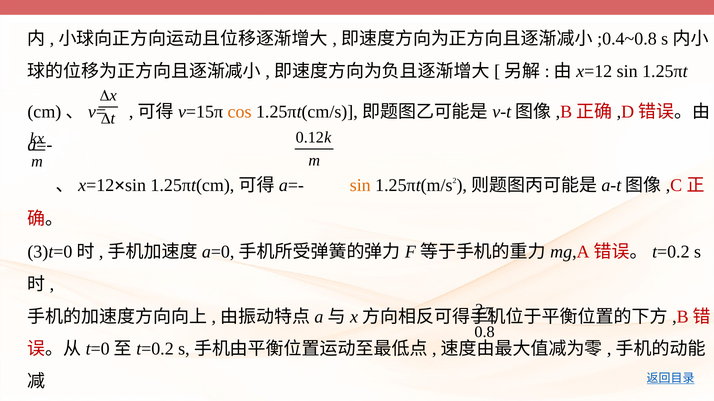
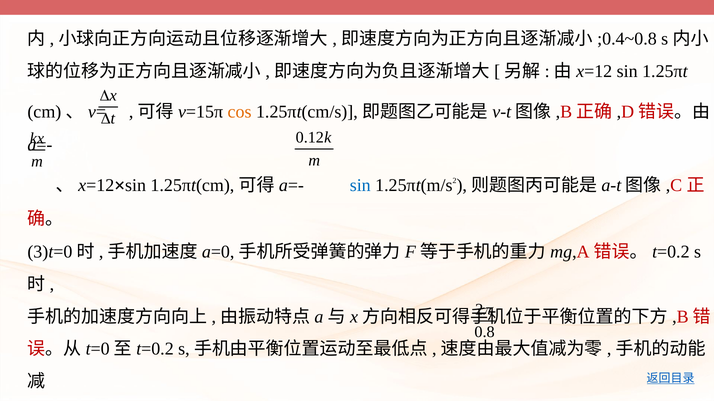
sin at (360, 186) colour: orange -> blue
